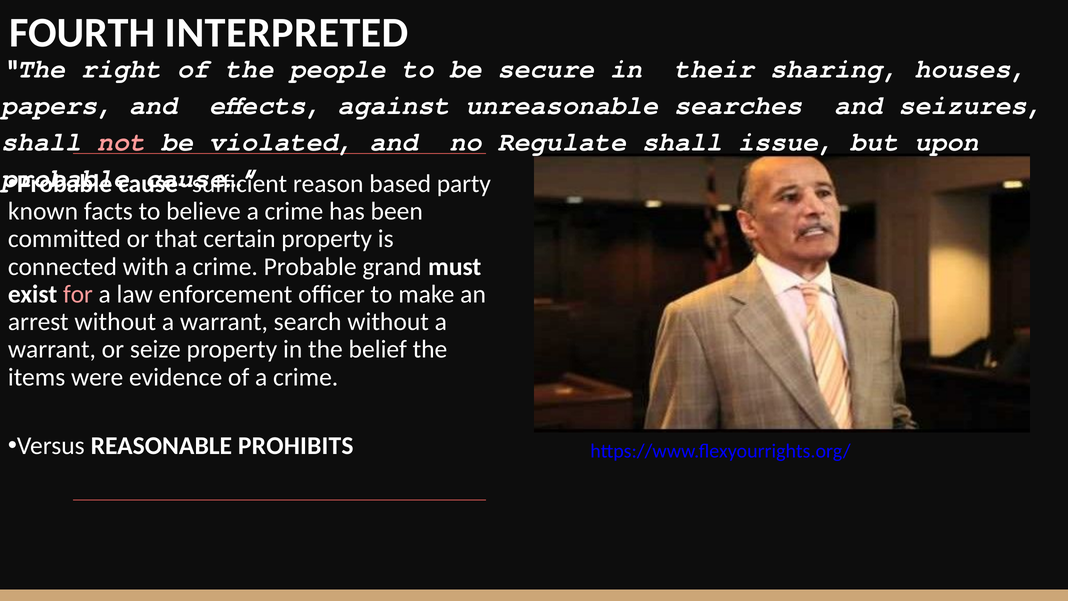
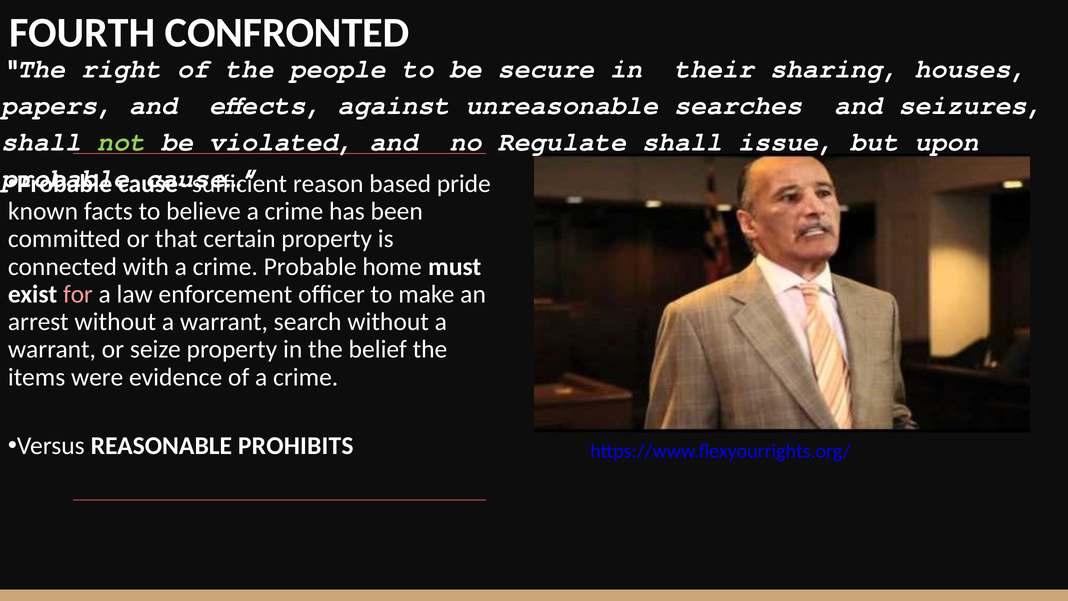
INTERPRETED: INTERPRETED -> CONFRONTED
not colour: pink -> light green
party: party -> pride
grand: grand -> home
